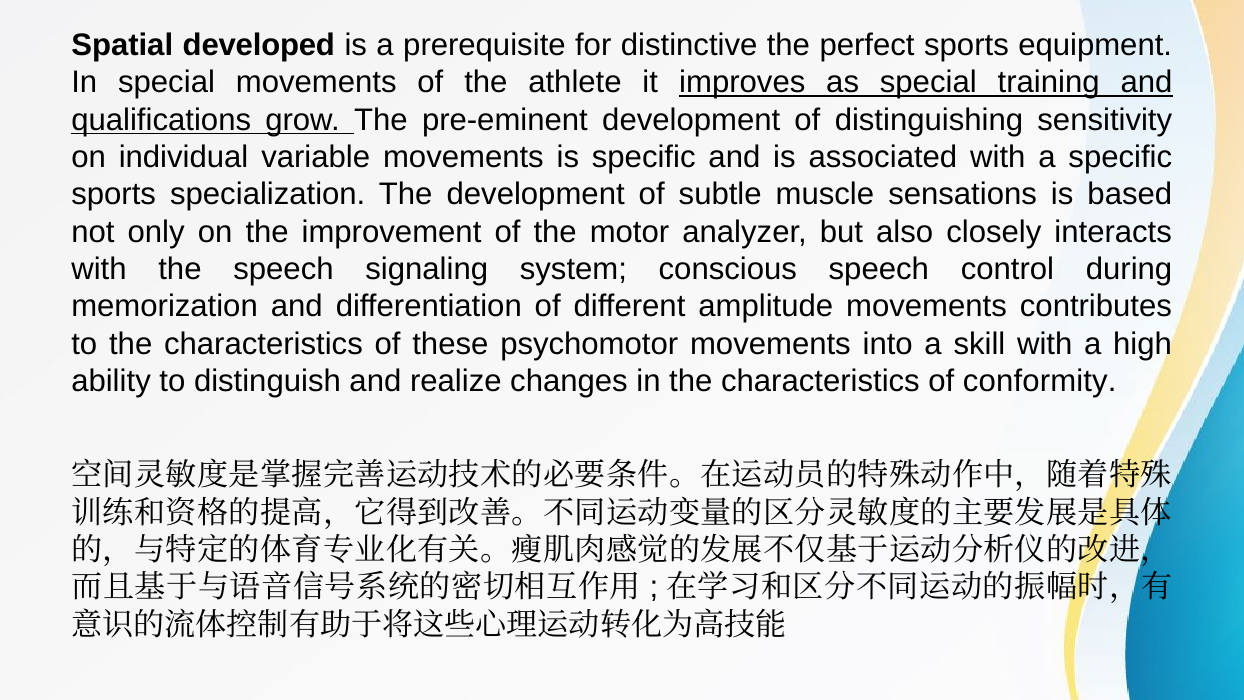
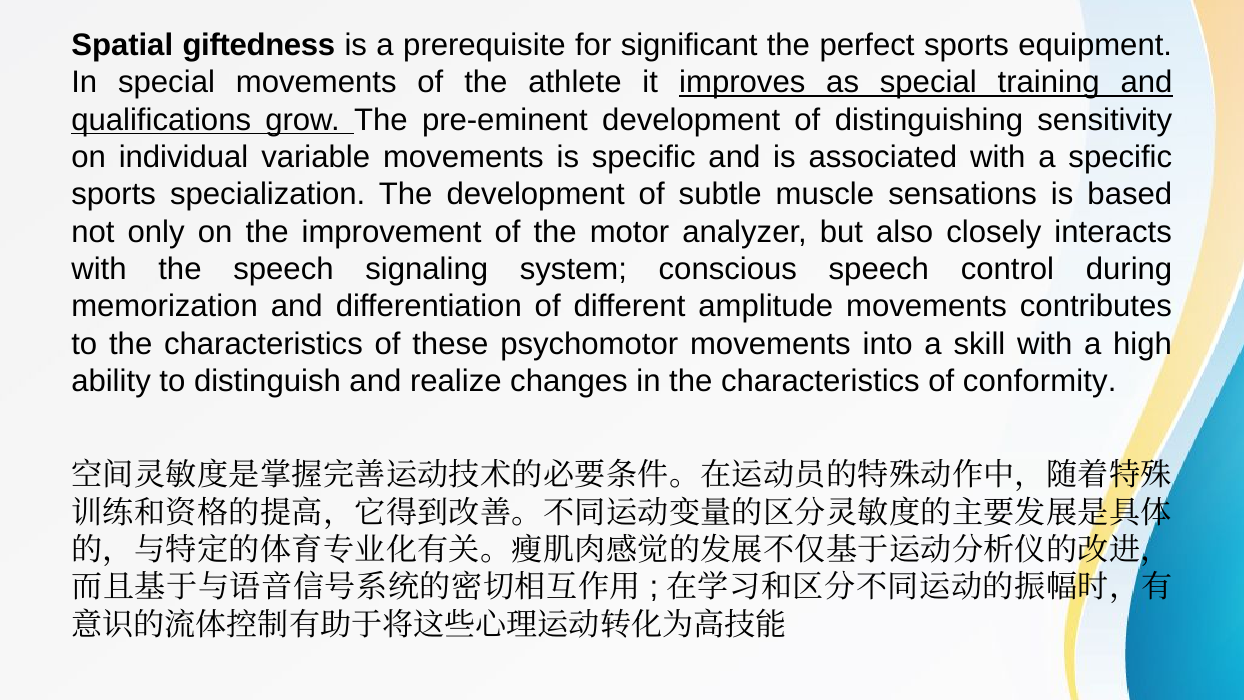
developed: developed -> giftedness
distinctive: distinctive -> significant
